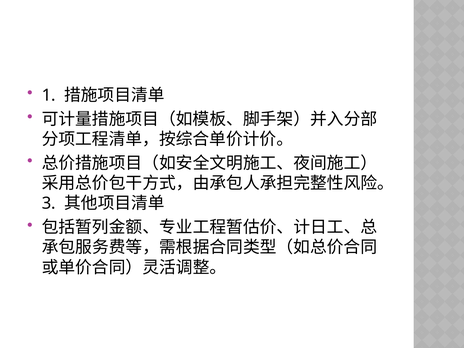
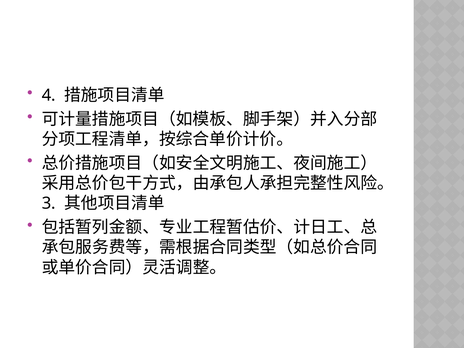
1: 1 -> 4
